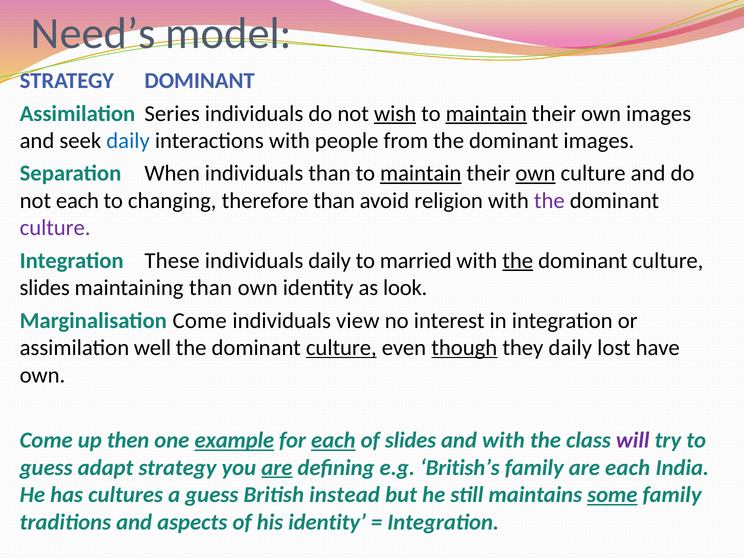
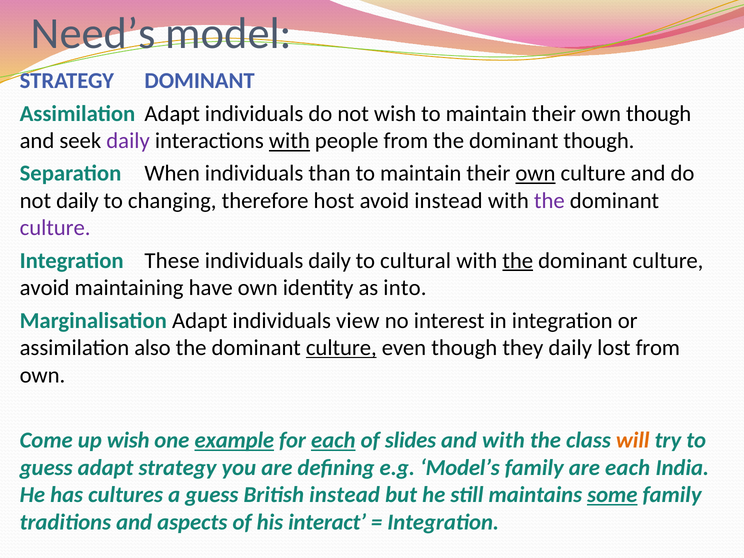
Assimilation Series: Series -> Adapt
wish at (395, 114) underline: present -> none
maintain at (486, 114) underline: present -> none
own images: images -> though
daily at (128, 141) colour: blue -> purple
with at (289, 141) underline: none -> present
dominant images: images -> though
maintain at (421, 173) underline: present -> none
not each: each -> daily
therefore than: than -> host
avoid religion: religion -> instead
married: married -> cultural
slides at (45, 288): slides -> avoid
maintaining than: than -> have
look: look -> into
Marginalisation Come: Come -> Adapt
well: well -> also
though at (464, 348) underline: present -> none
lost have: have -> from
up then: then -> wish
will colour: purple -> orange
are at (277, 468) underline: present -> none
British’s: British’s -> Model’s
his identity: identity -> interact
